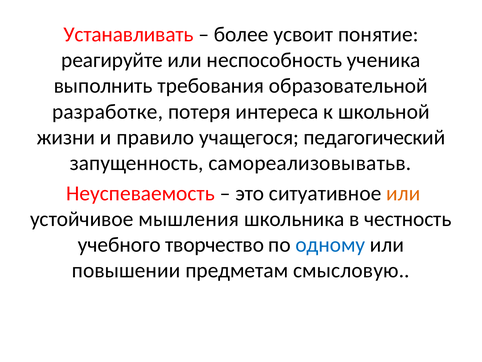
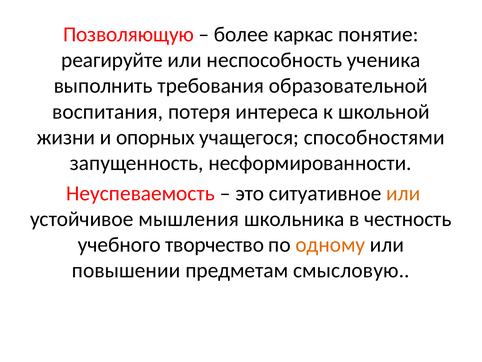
Устанавливать: Устанавливать -> Позволяющую
усвоит: усвоит -> каркас
разработке: разработке -> воспитания
правило: правило -> опорных
педагогический: педагогический -> способностями
самореализовыватьв: самореализовыватьв -> несформированности
одному colour: blue -> orange
